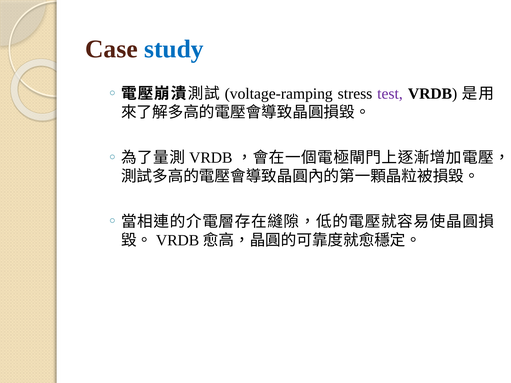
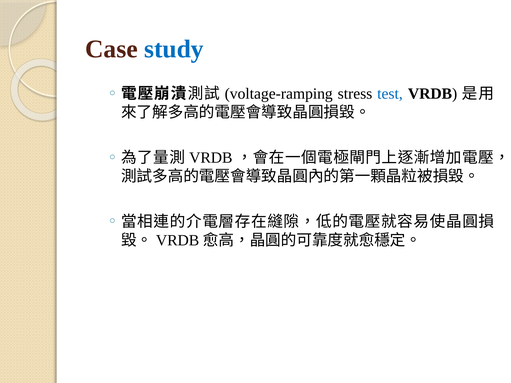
test colour: purple -> blue
